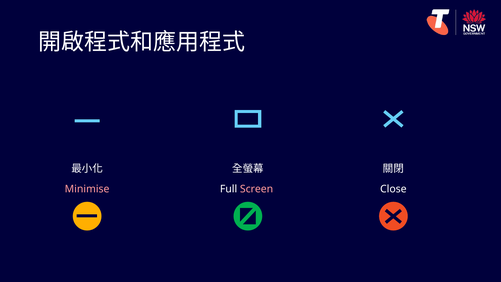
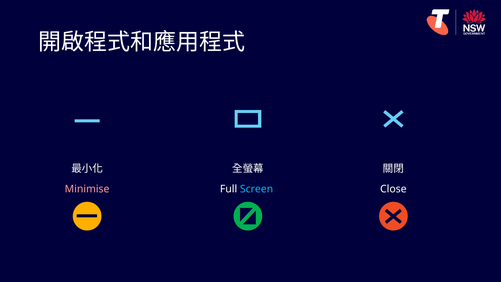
Screen colour: pink -> light blue
